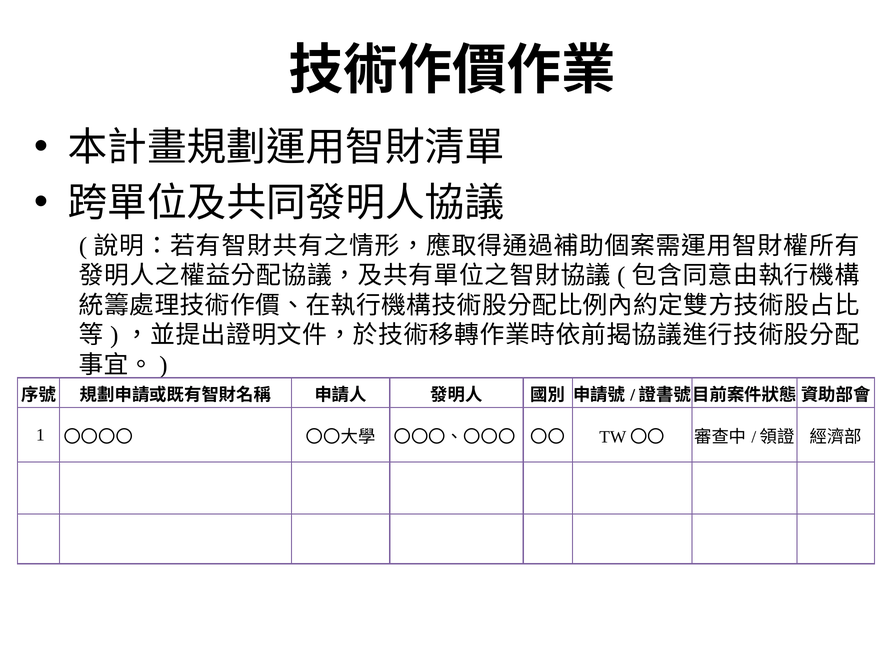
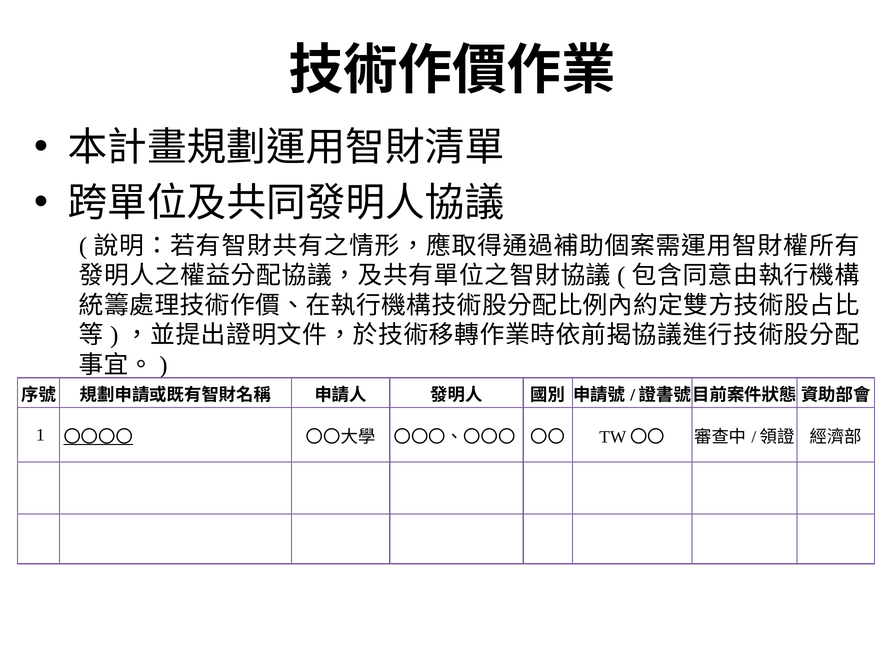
〇〇〇〇 underline: none -> present
